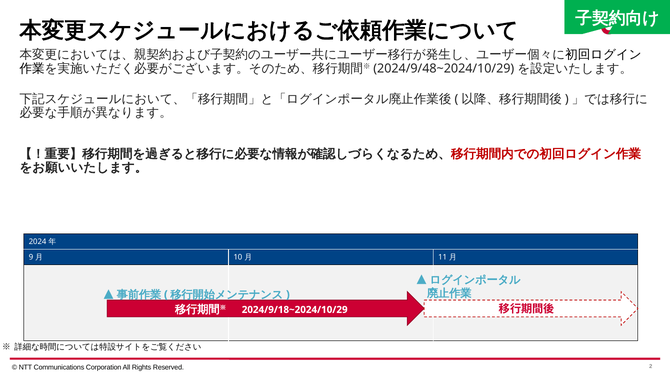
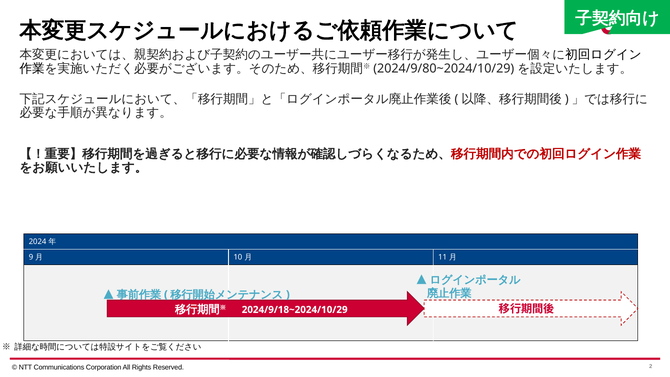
2024/9/48~2024/10/29: 2024/9/48~2024/10/29 -> 2024/9/80~2024/10/29
